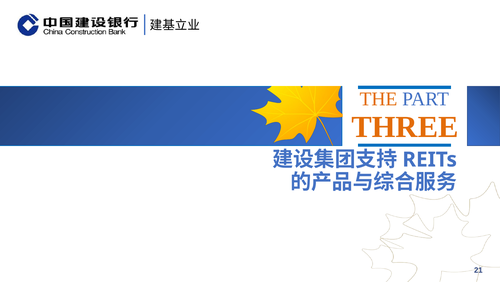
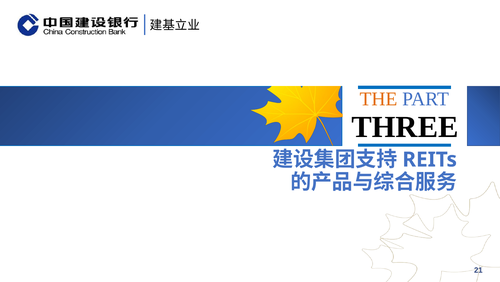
THREE colour: orange -> black
